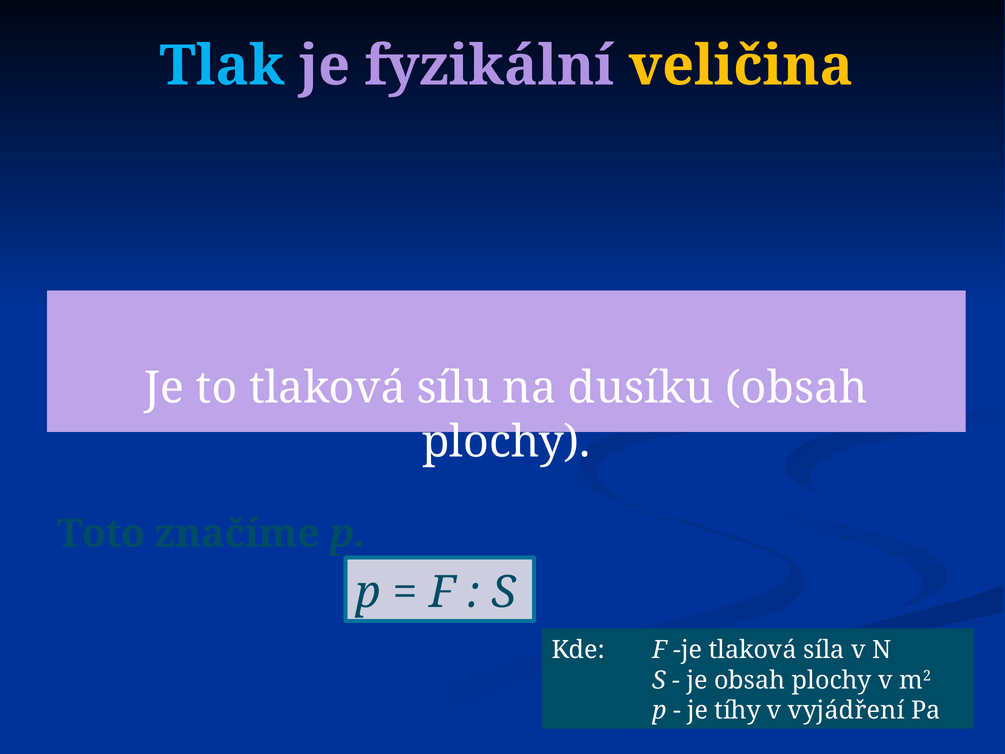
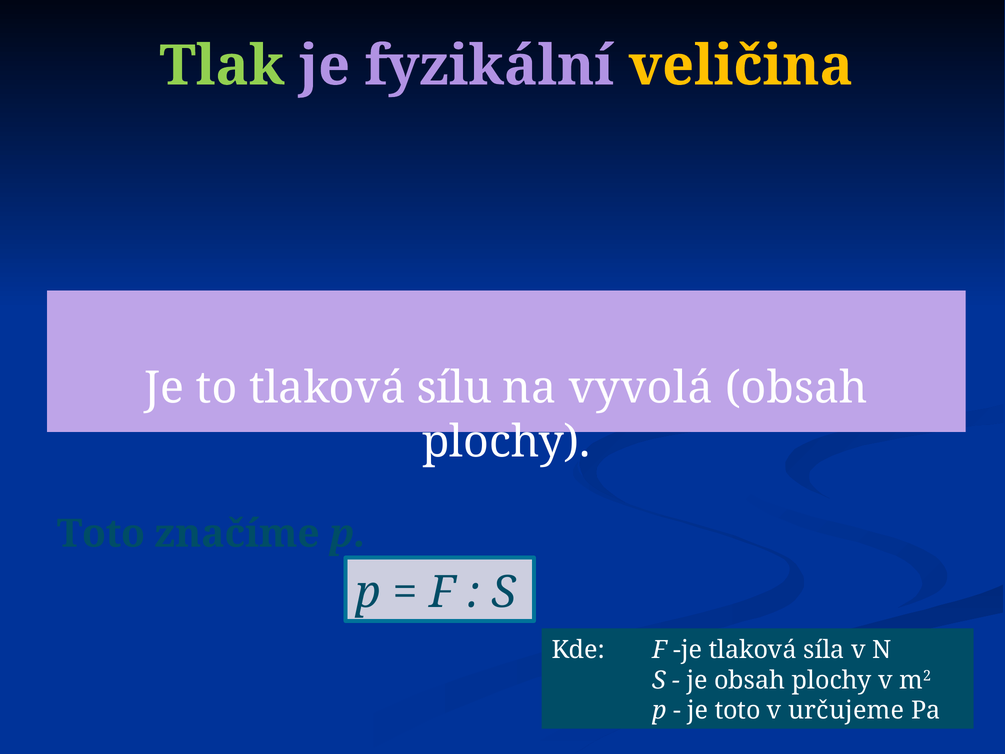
Tlak colour: light blue -> light green
dusíku: dusíku -> vyvolá
je tíhy: tíhy -> toto
vyjádření: vyjádření -> určujeme
